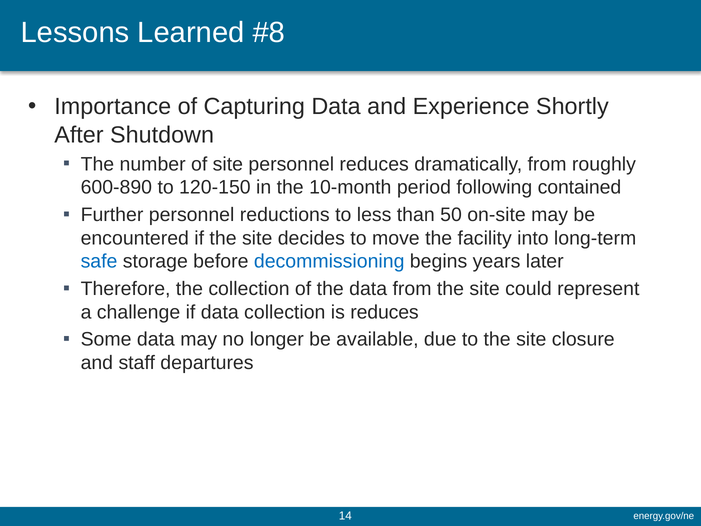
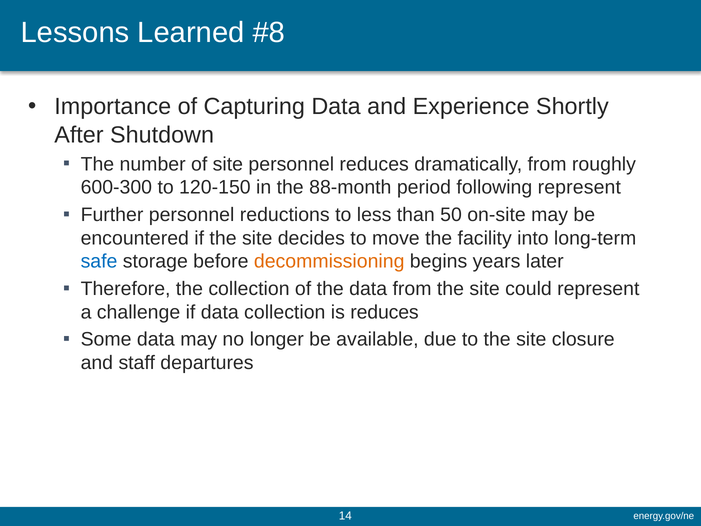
600-890: 600-890 -> 600-300
10-month: 10-month -> 88-month
following contained: contained -> represent
decommissioning colour: blue -> orange
